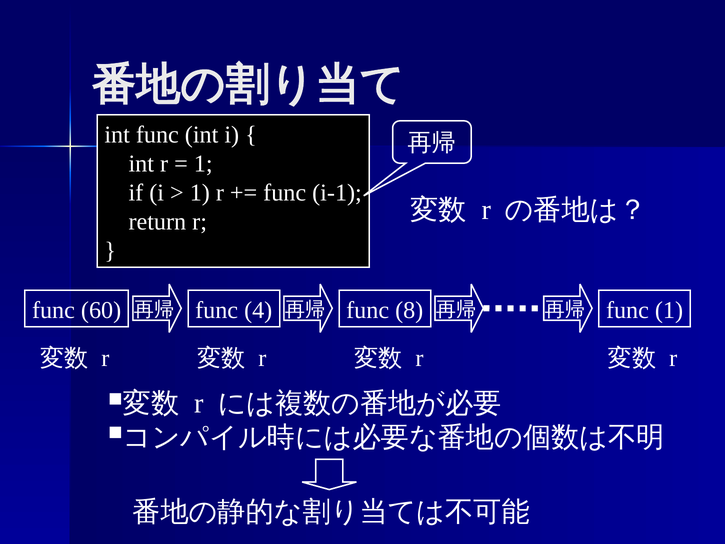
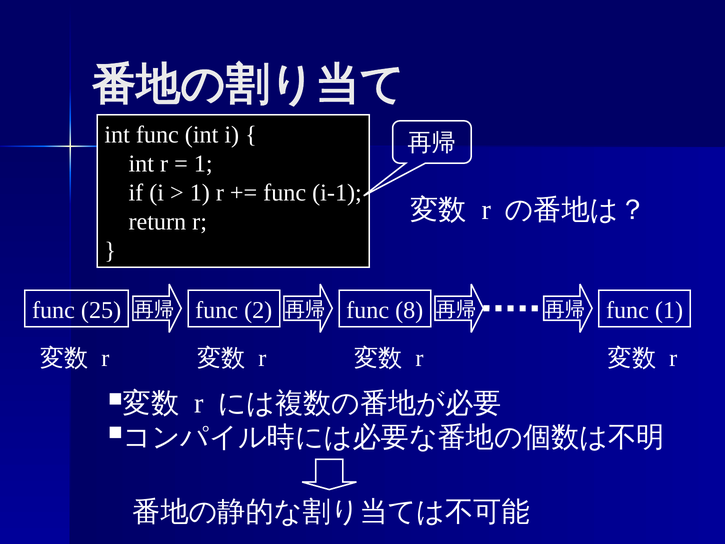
60: 60 -> 25
4: 4 -> 2
